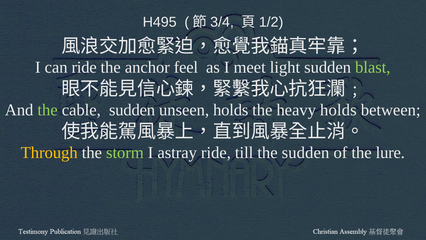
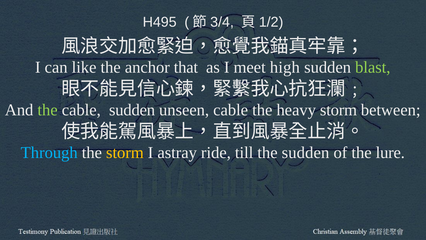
can ride: ride -> like
feel: feel -> that
light: light -> high
unseen holds: holds -> cable
heavy holds: holds -> storm
Through colour: yellow -> light blue
storm at (125, 152) colour: light green -> yellow
